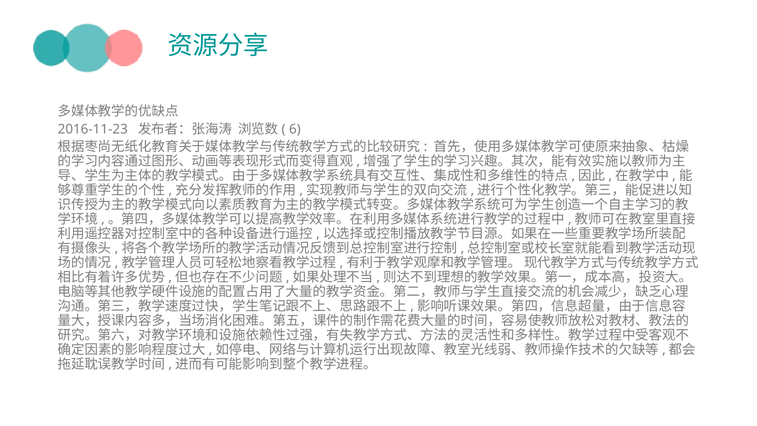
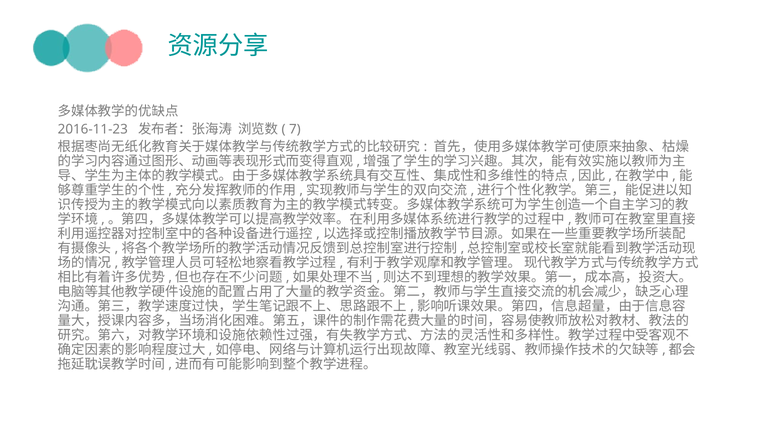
6: 6 -> 7
